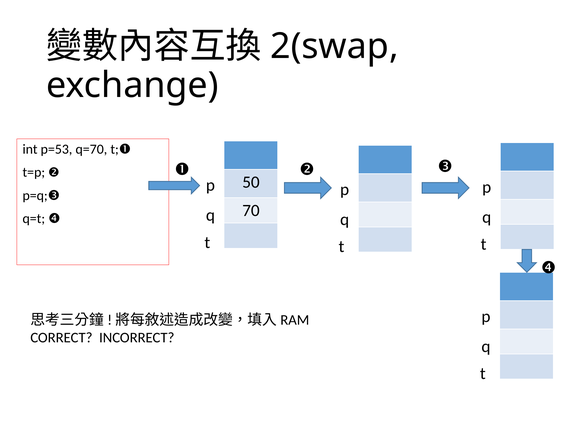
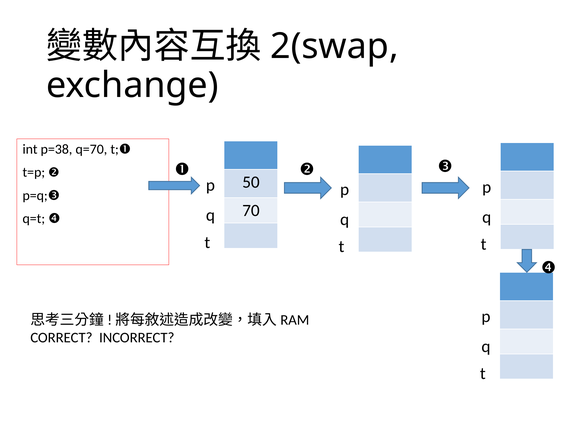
p=53: p=53 -> p=38
